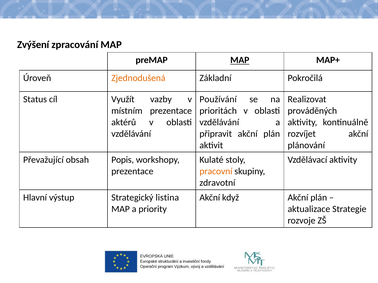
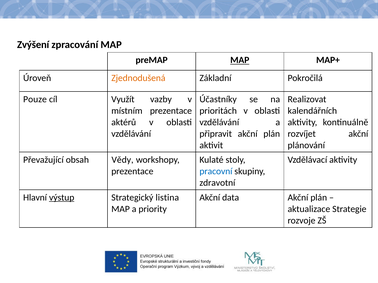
Status: Status -> Pouze
Používání: Používání -> Účastníky
prováděných: prováděných -> kalendářních
Popis: Popis -> Vědy
pracovní colour: orange -> blue
výstup underline: none -> present
když: když -> data
